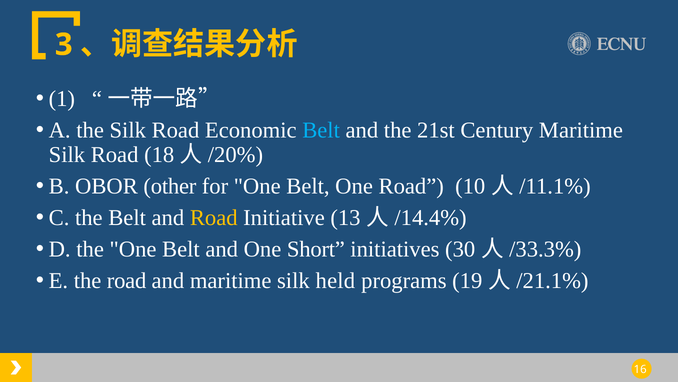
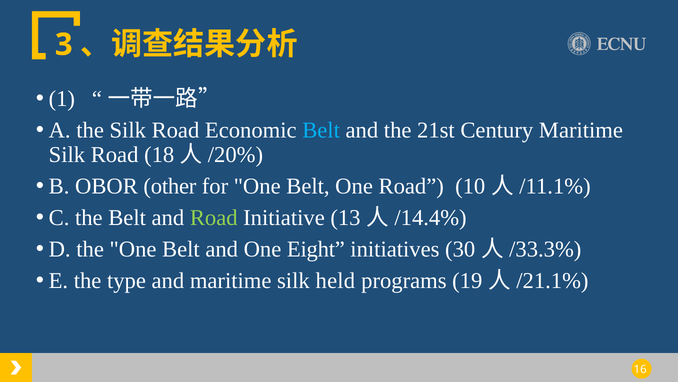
Road at (214, 217) colour: yellow -> light green
Short: Short -> Eight
the road: road -> type
